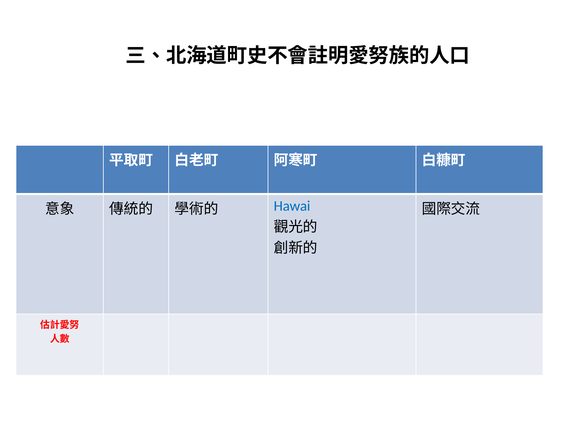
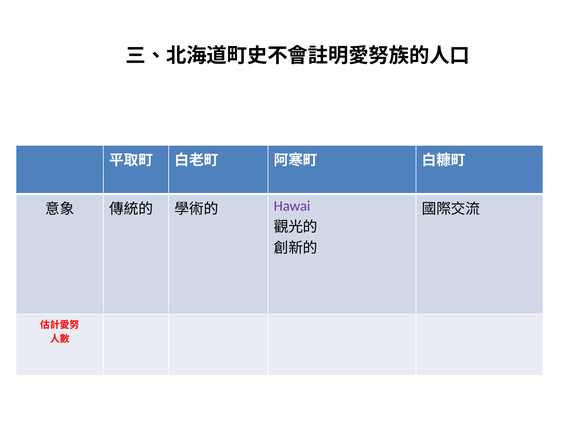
Hawai colour: blue -> purple
